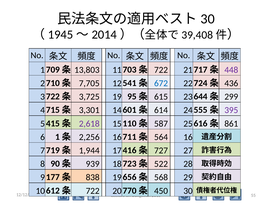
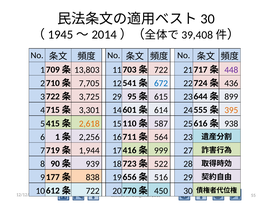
3,725 19: 19 -> 29
299: 299 -> 899
395 colour: purple -> orange
2,618 colour: purple -> orange
861: 861 -> 938
16: 16 -> 23
727: 727 -> 999
568: 568 -> 516
